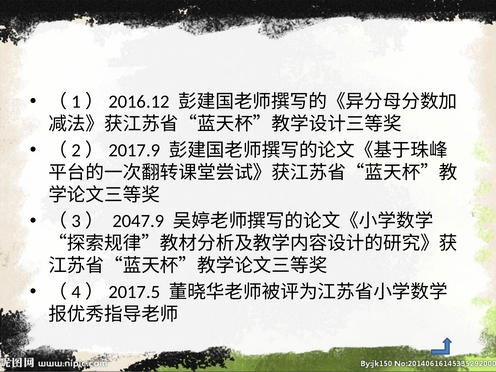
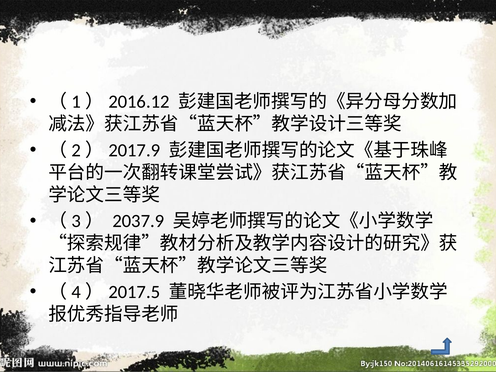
2047.9: 2047.9 -> 2037.9
